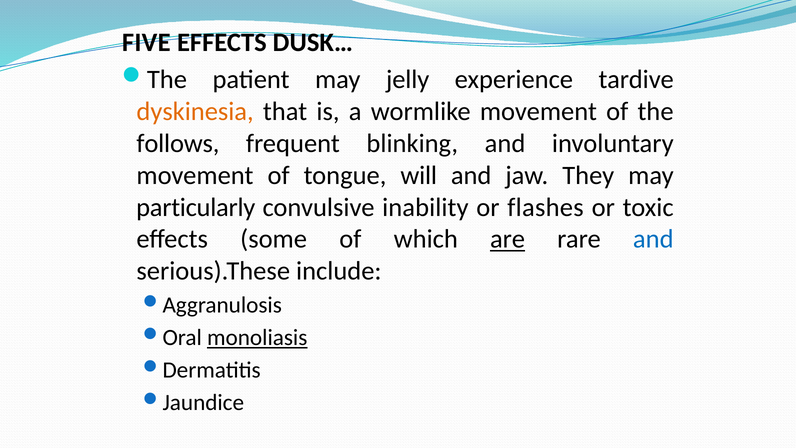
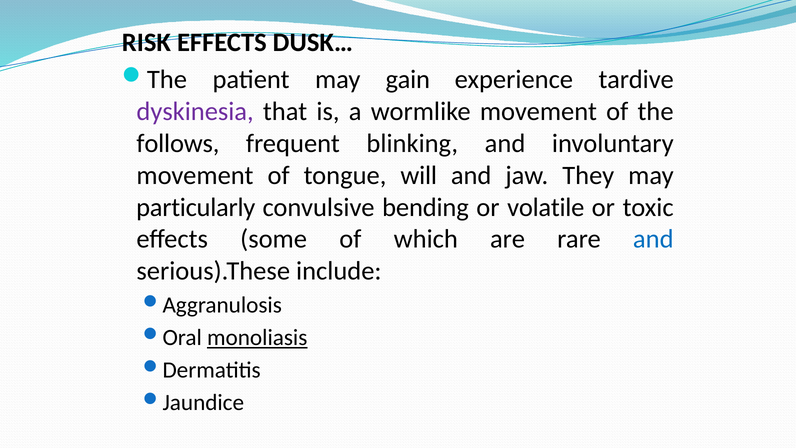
FIVE: FIVE -> RISK
jelly: jelly -> gain
dyskinesia colour: orange -> purple
inability: inability -> bending
flashes: flashes -> volatile
are underline: present -> none
